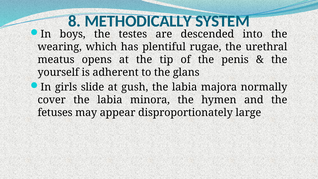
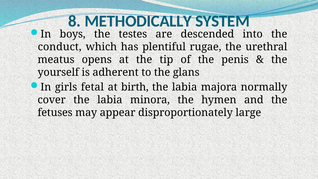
wearing: wearing -> conduct
slide: slide -> fetal
gush: gush -> birth
